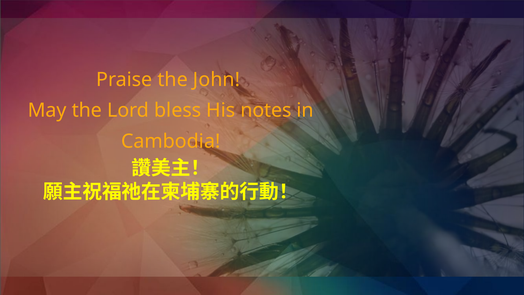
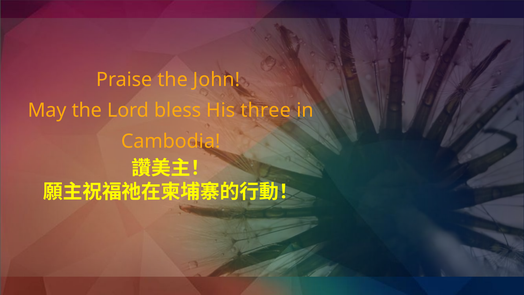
notes: notes -> three
